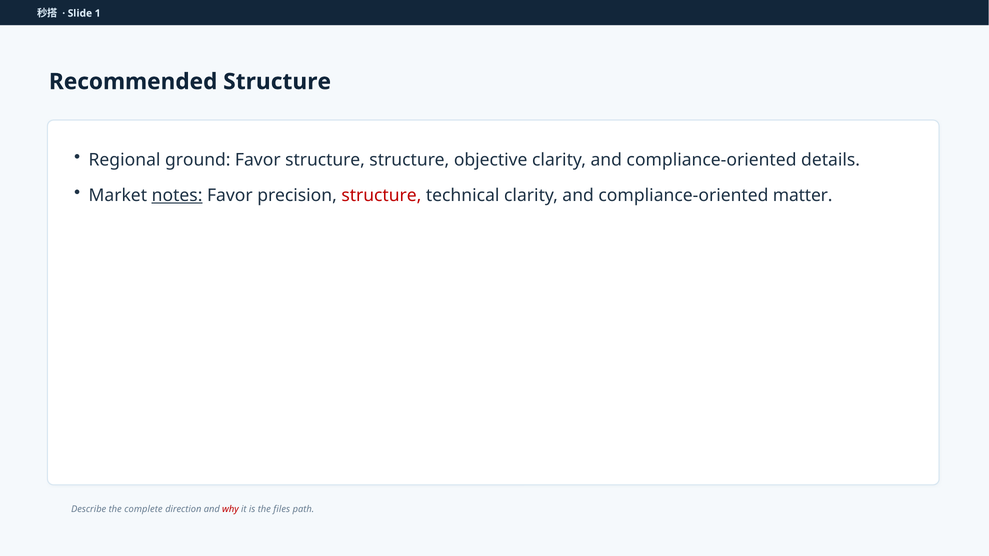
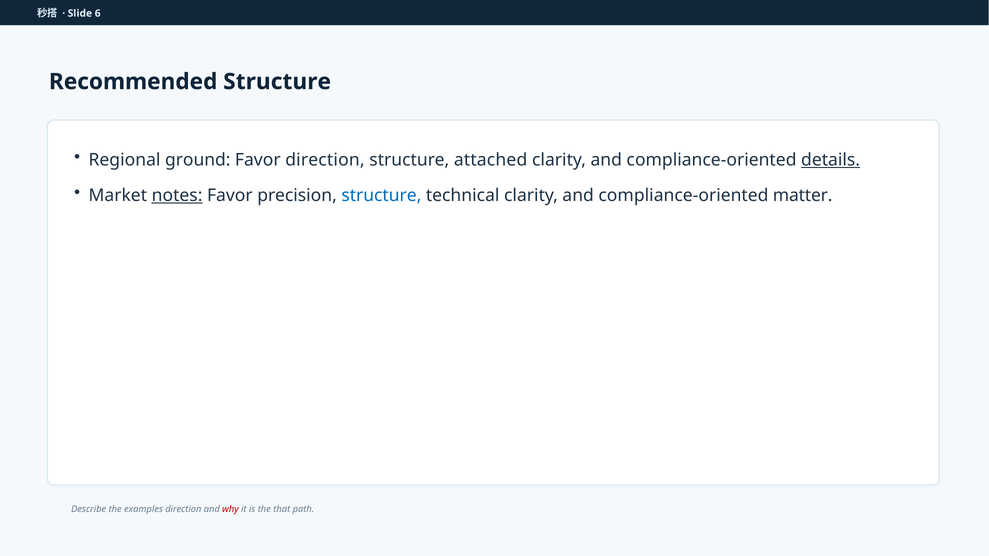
1: 1 -> 6
Favor structure: structure -> direction
objective: objective -> attached
details underline: none -> present
structure at (381, 196) colour: red -> blue
complete: complete -> examples
files: files -> that
